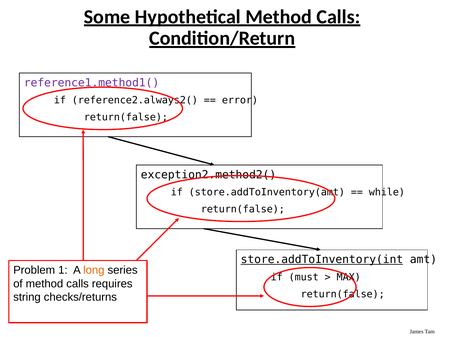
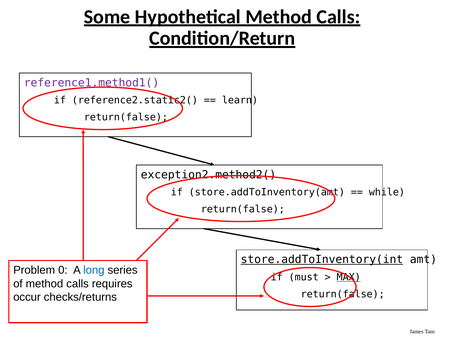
reference2.always2(: reference2.always2( -> reference2.static2(
error: error -> learn
1: 1 -> 0
long colour: orange -> blue
MAX underline: none -> present
string: string -> occur
